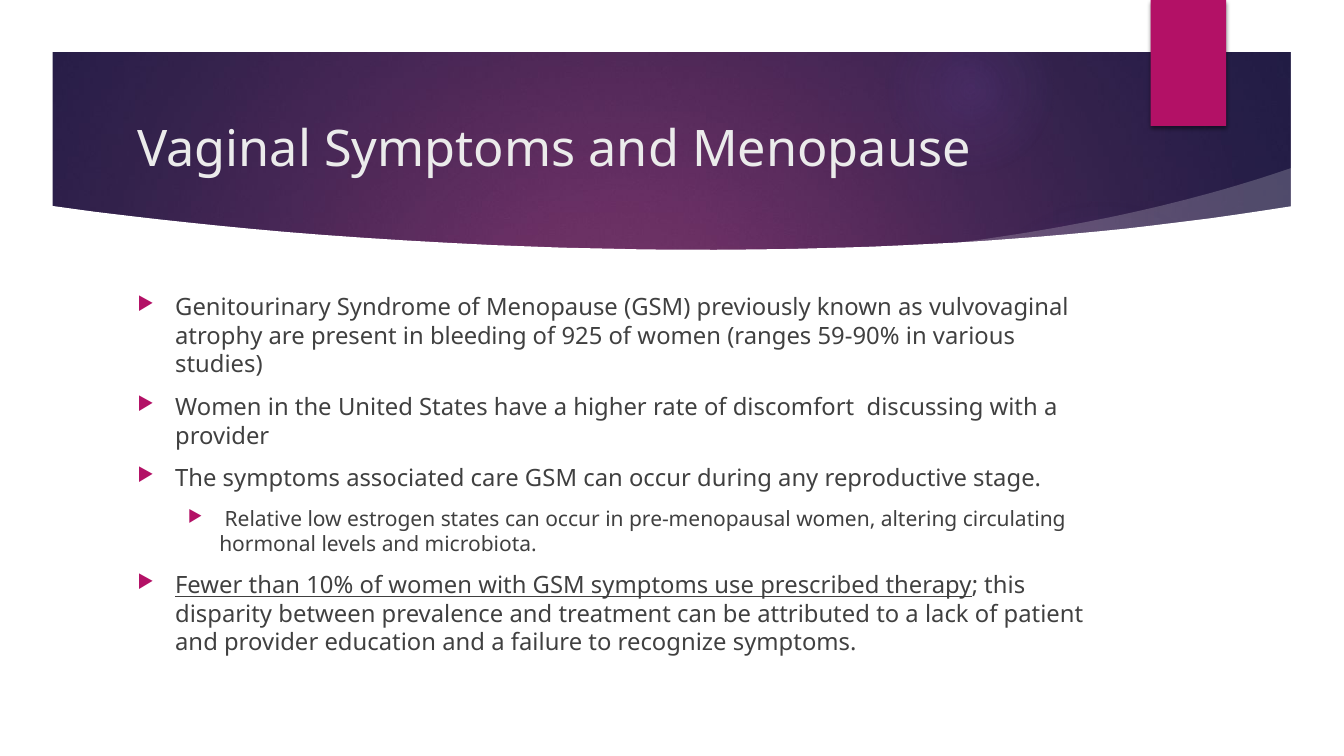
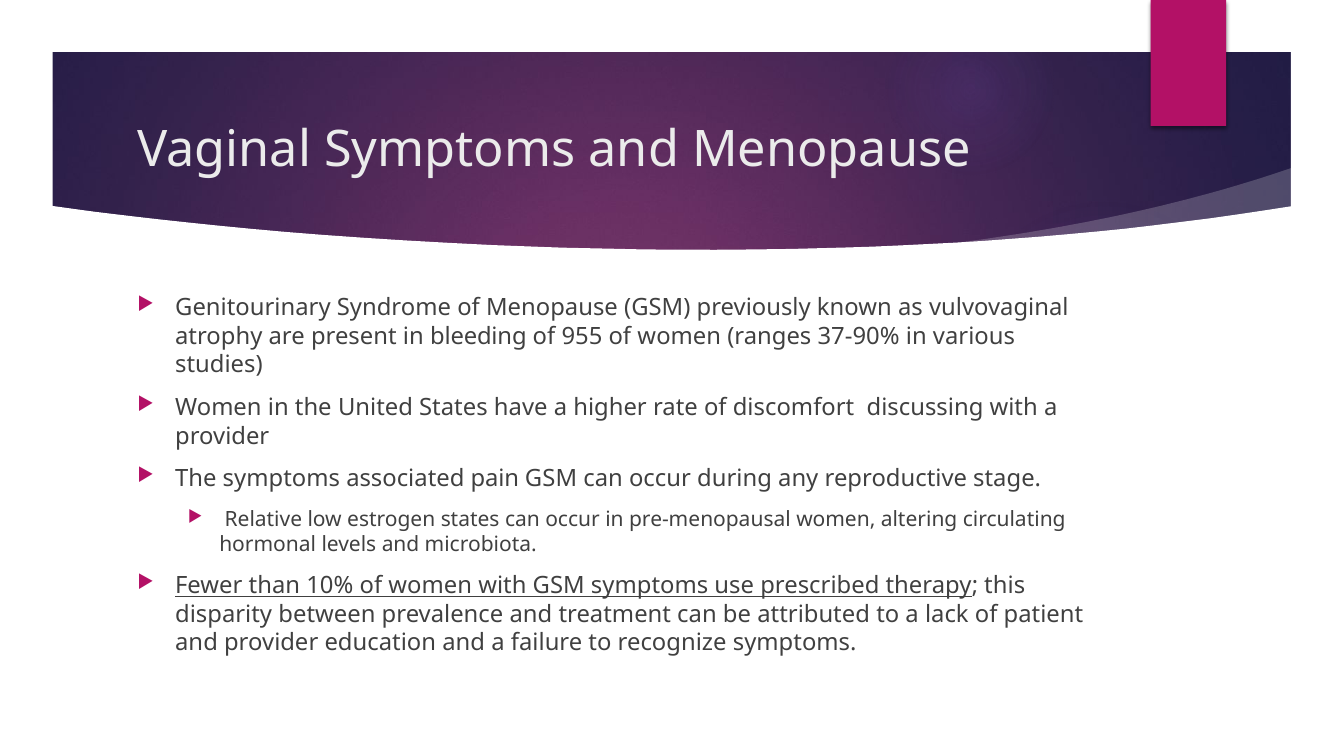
925: 925 -> 955
59-90%: 59-90% -> 37-90%
care: care -> pain
